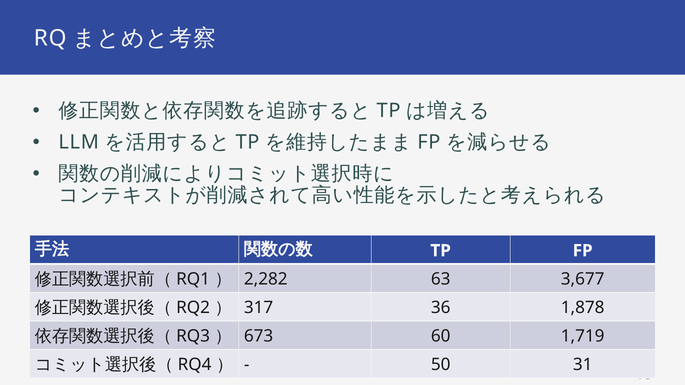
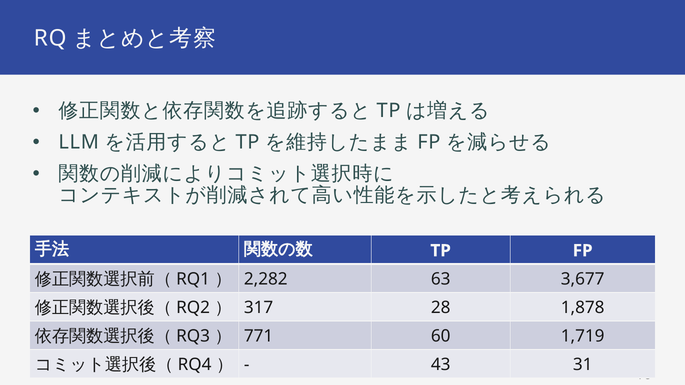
36: 36 -> 28
673: 673 -> 771
50: 50 -> 43
